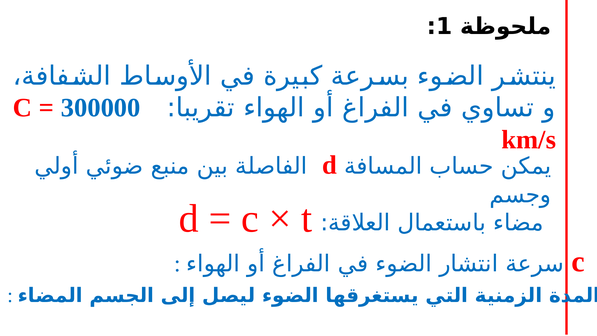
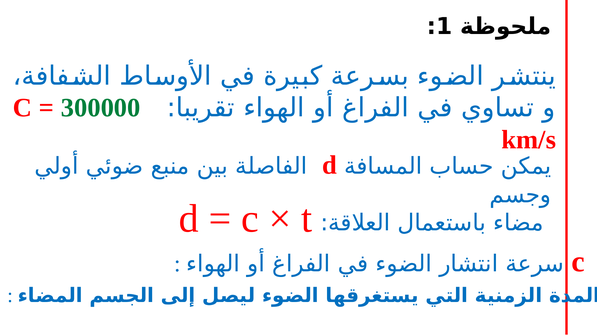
300000 colour: blue -> green
